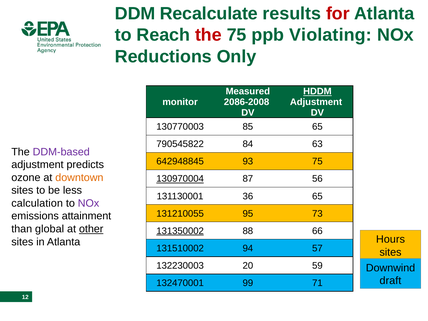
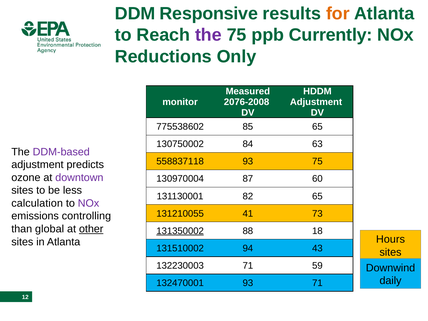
Recalculate: Recalculate -> Responsive
for colour: red -> orange
the at (208, 35) colour: red -> purple
Violating: Violating -> Currently
HDDM underline: present -> none
2086-2008: 2086-2008 -> 2076-2008
130770003: 130770003 -> 775538602
790545822: 790545822 -> 130750002
642948845: 642948845 -> 558837118
downtown colour: orange -> purple
130970004 underline: present -> none
56: 56 -> 60
36: 36 -> 82
95: 95 -> 41
attainment: attainment -> controlling
66: 66 -> 18
57: 57 -> 43
132230003 20: 20 -> 71
draft: draft -> daily
132470001 99: 99 -> 93
